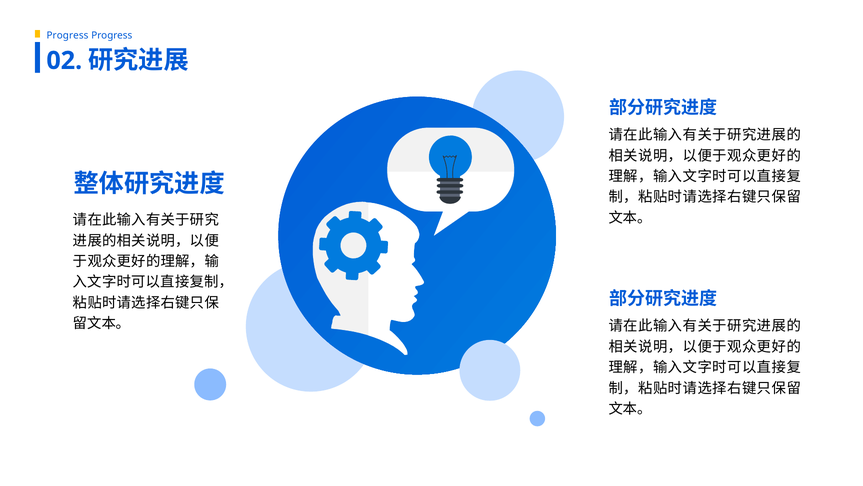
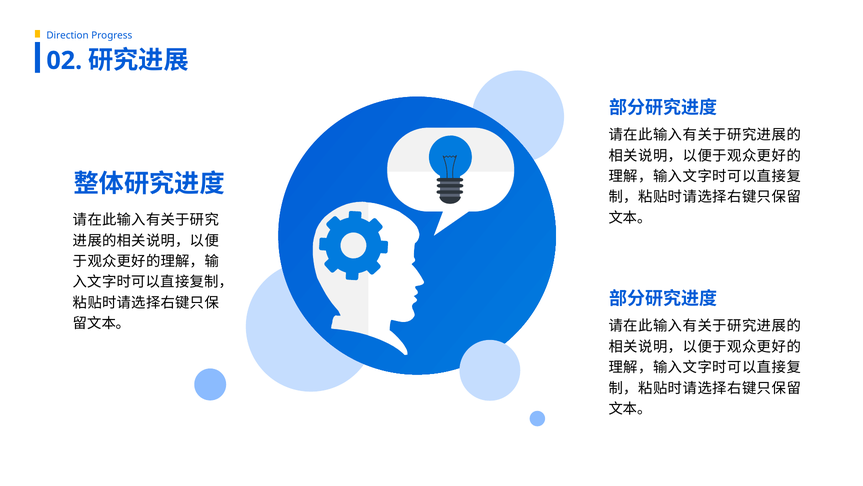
Progress at (67, 35): Progress -> Direction
